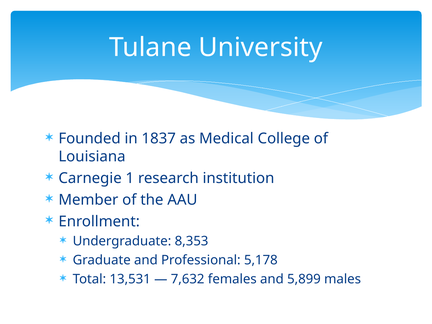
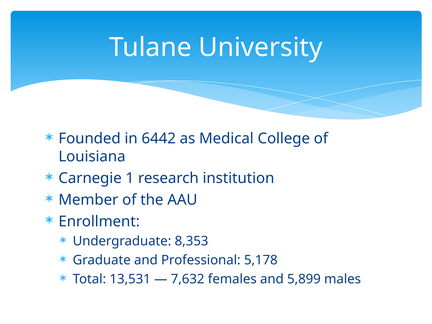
1837: 1837 -> 6442
